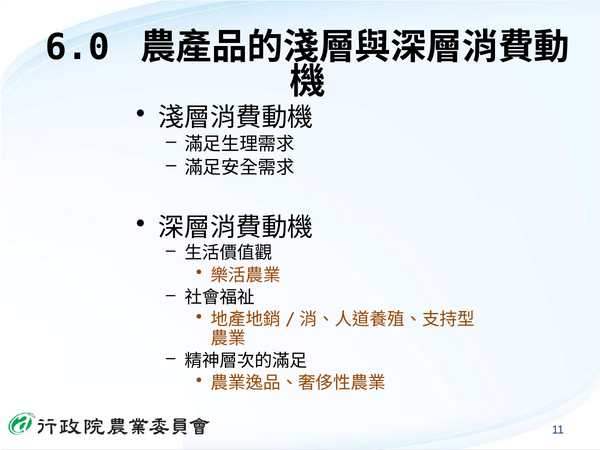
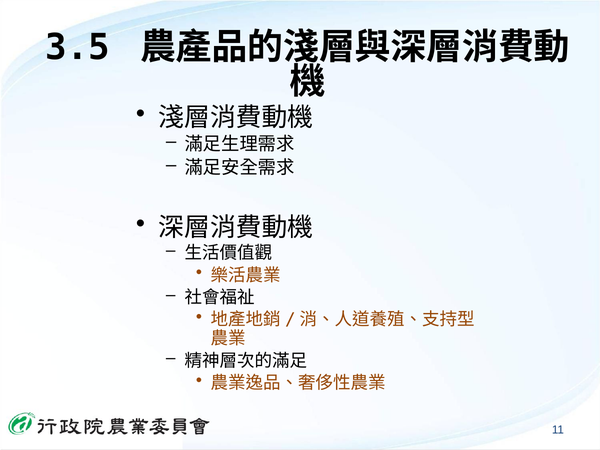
6.0: 6.0 -> 3.5
